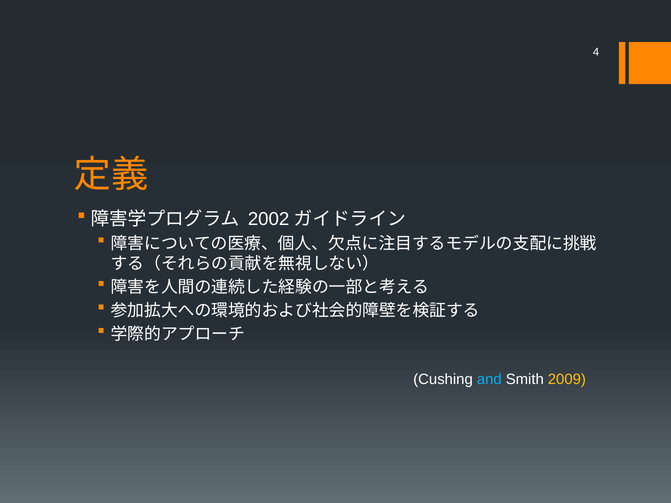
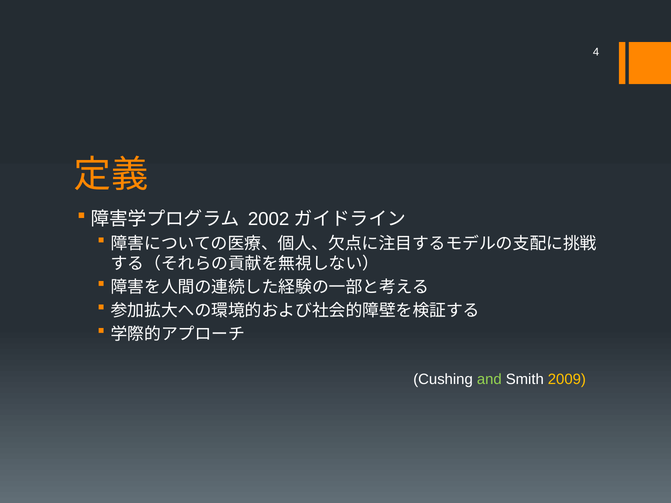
and colour: light blue -> light green
